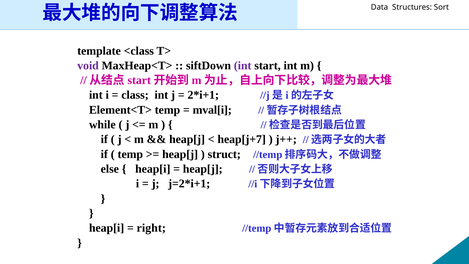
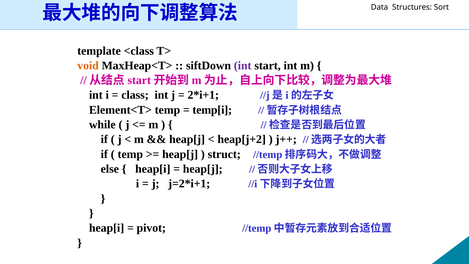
void colour: purple -> orange
mval[i: mval[i -> temp[i
heap[j+7: heap[j+7 -> heap[j+2
right: right -> pivot
